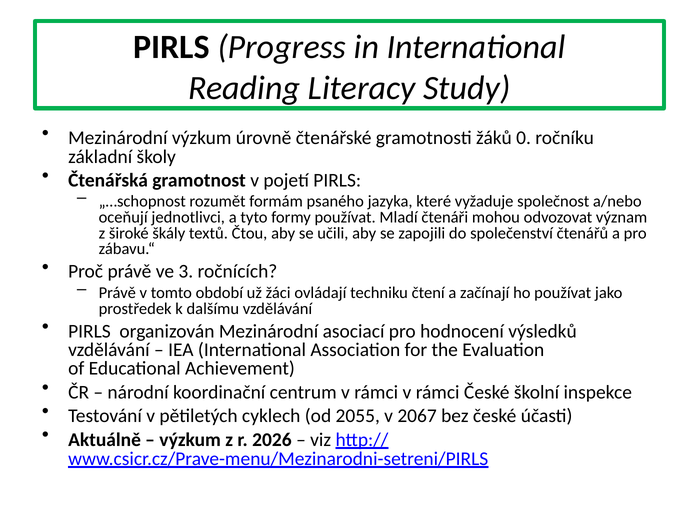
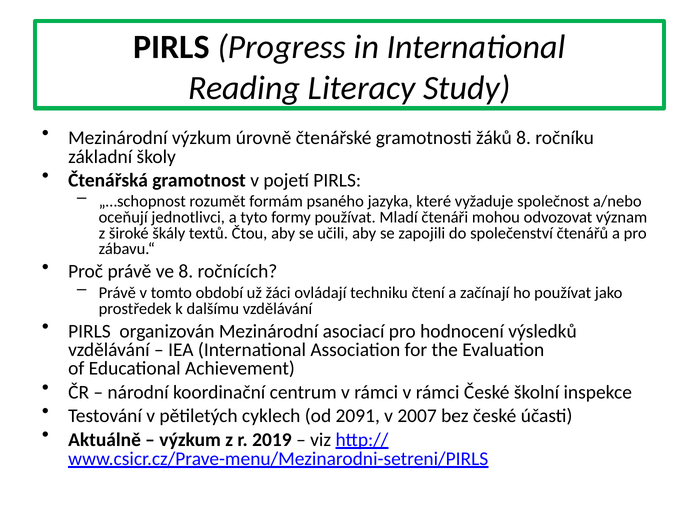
žáků 0: 0 -> 8
ve 3: 3 -> 8
2055: 2055 -> 2091
2067: 2067 -> 2007
2026: 2026 -> 2019
